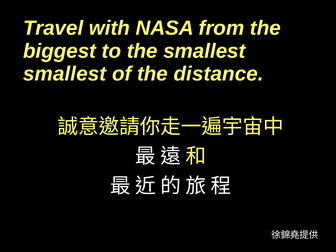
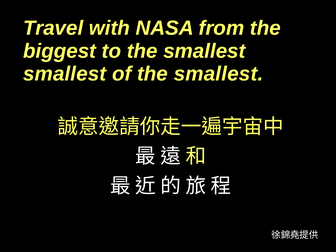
of the distance: distance -> smallest
